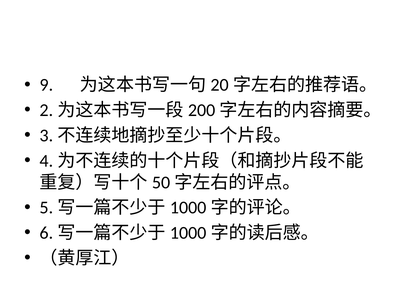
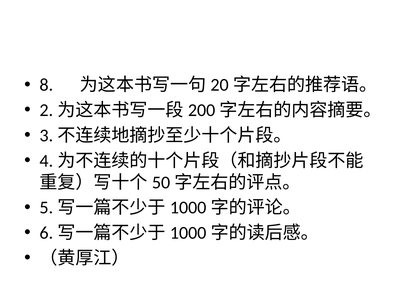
9: 9 -> 8
